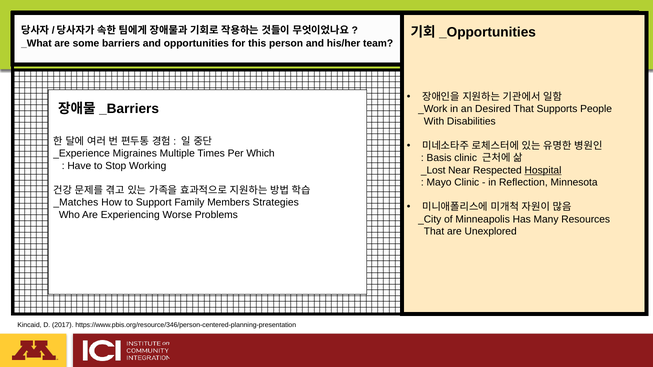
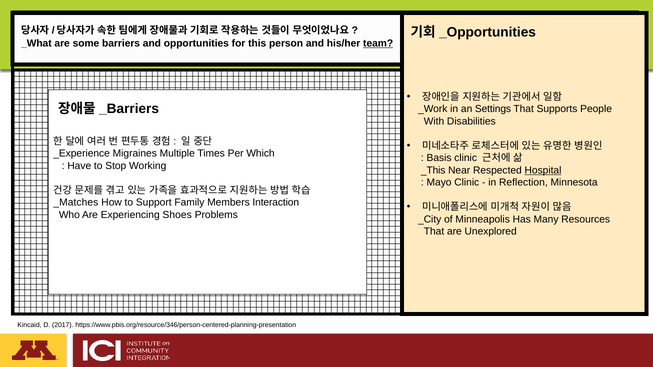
team underline: none -> present
Desired: Desired -> Settings
_Lost: _Lost -> _This
Strategies: Strategies -> Interaction
Worse: Worse -> Shoes
